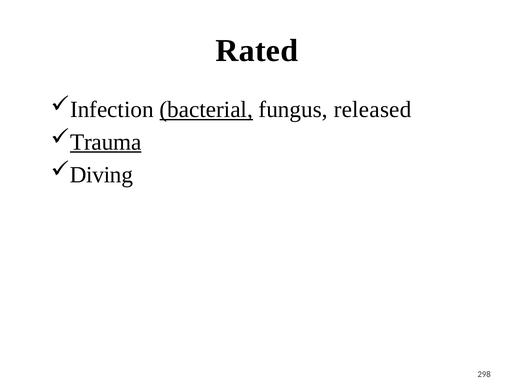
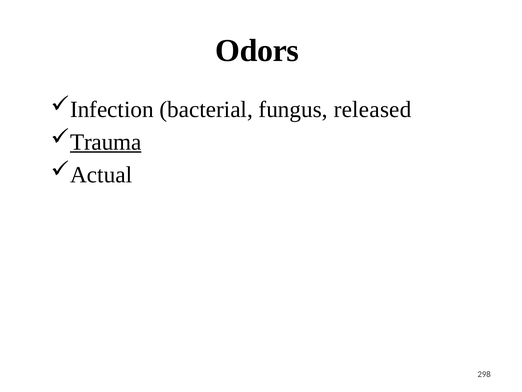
Rated: Rated -> Odors
bacterial underline: present -> none
Diving: Diving -> Actual
